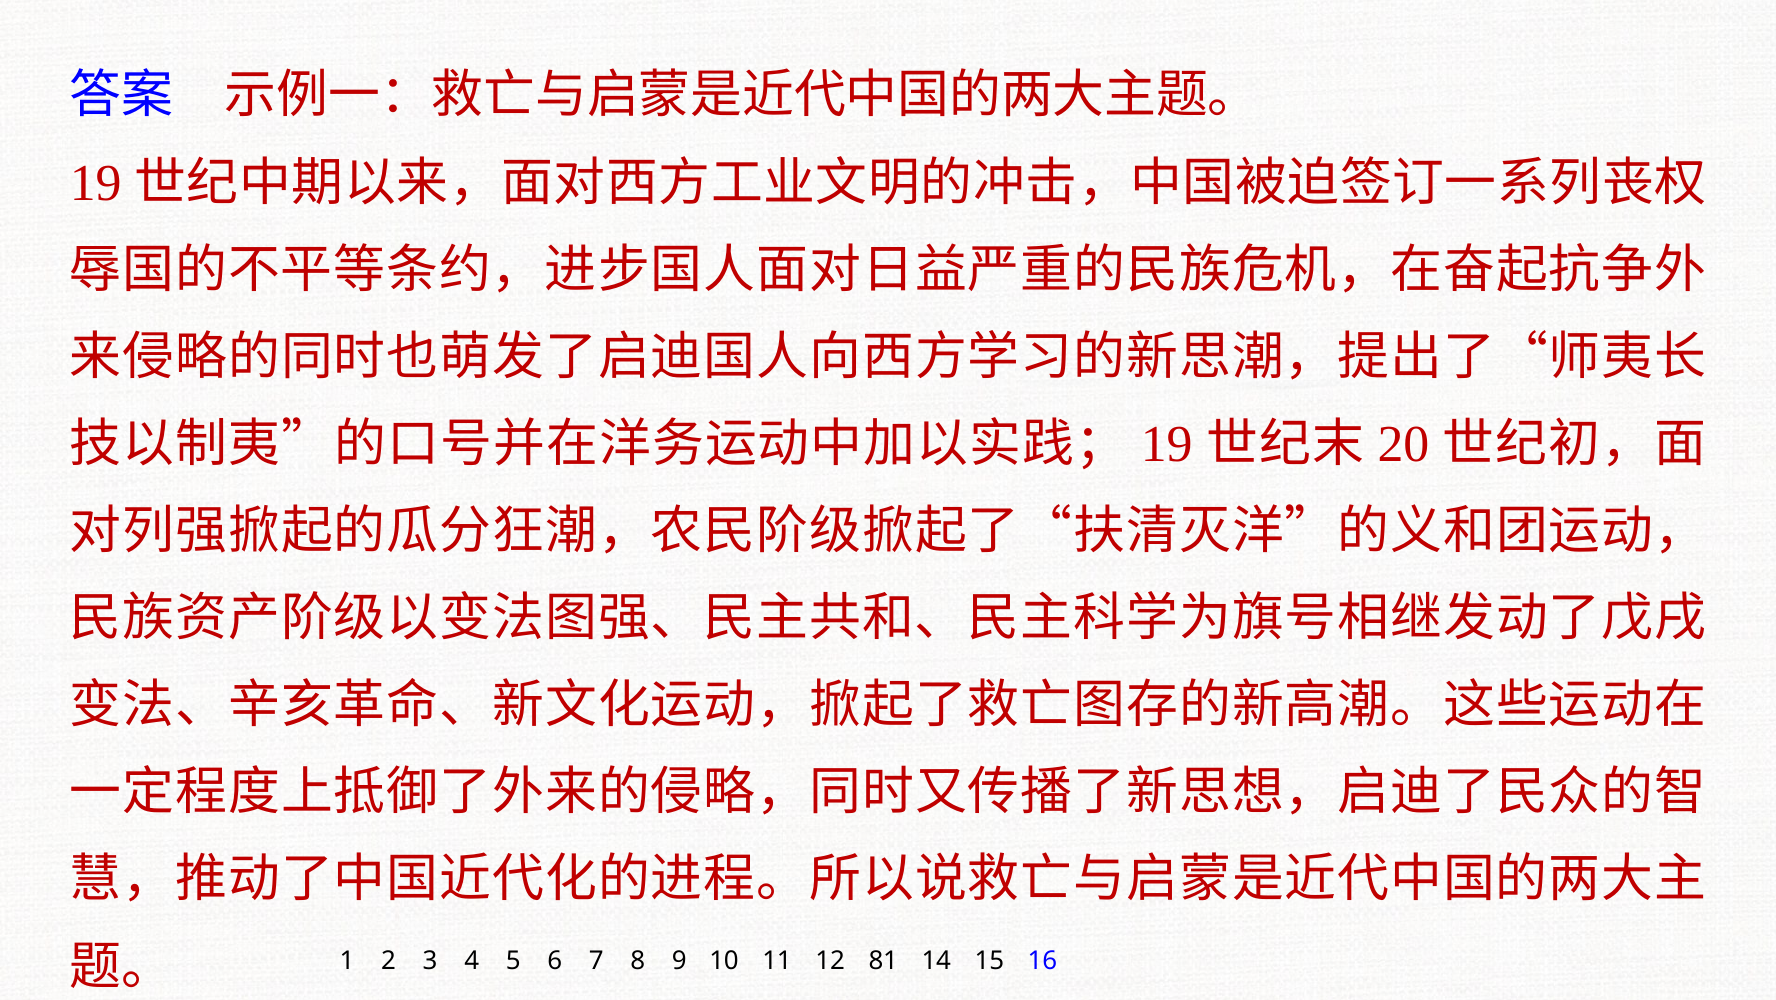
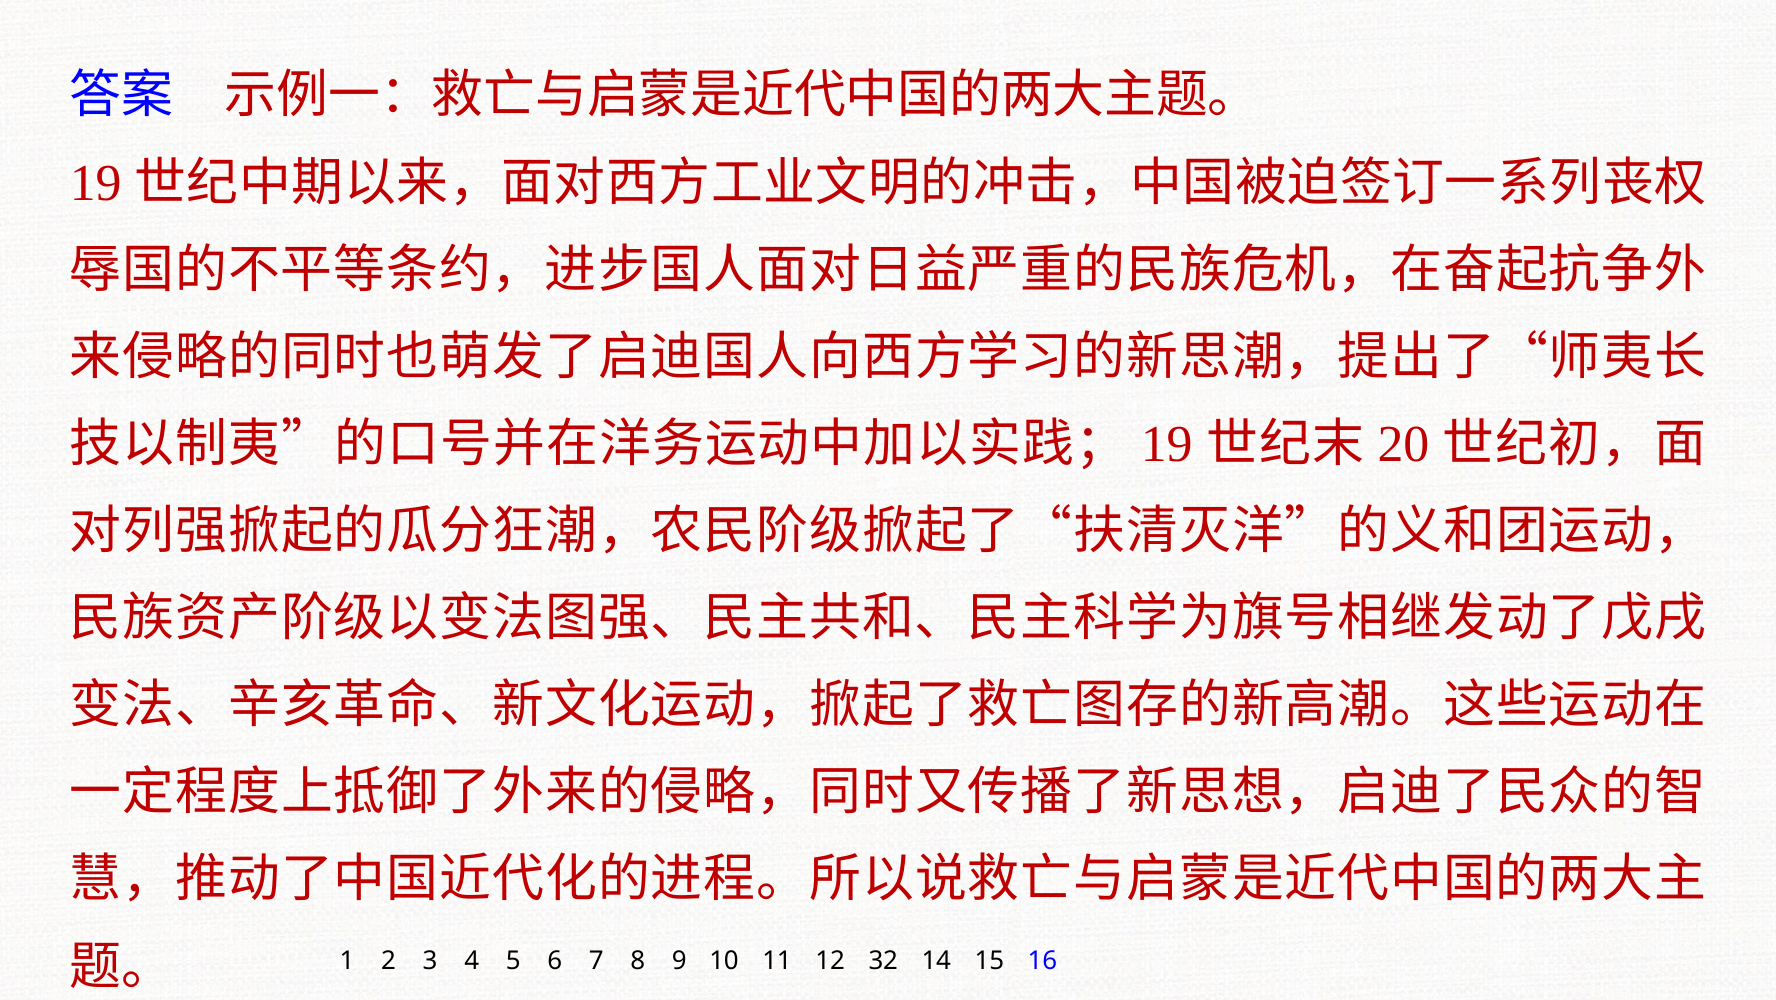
81: 81 -> 32
